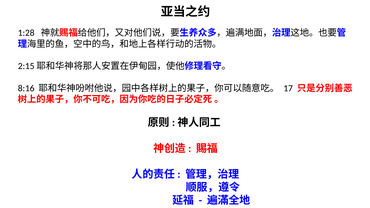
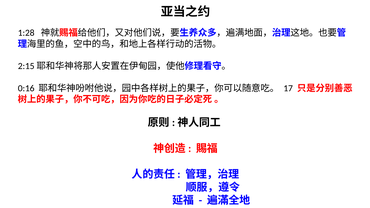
8:16: 8:16 -> 0:16
